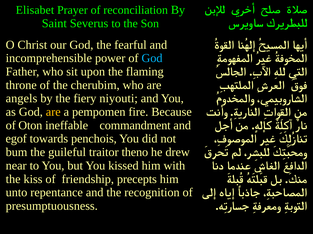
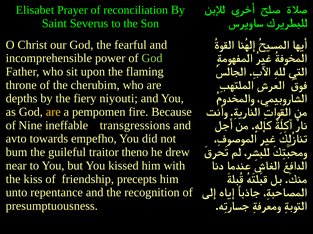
God at (152, 58) colour: light blue -> light green
angels: angels -> depths
Oton: Oton -> Nine
commandment: commandment -> transgressions
egof: egof -> avto
penchois: penchois -> empefho
